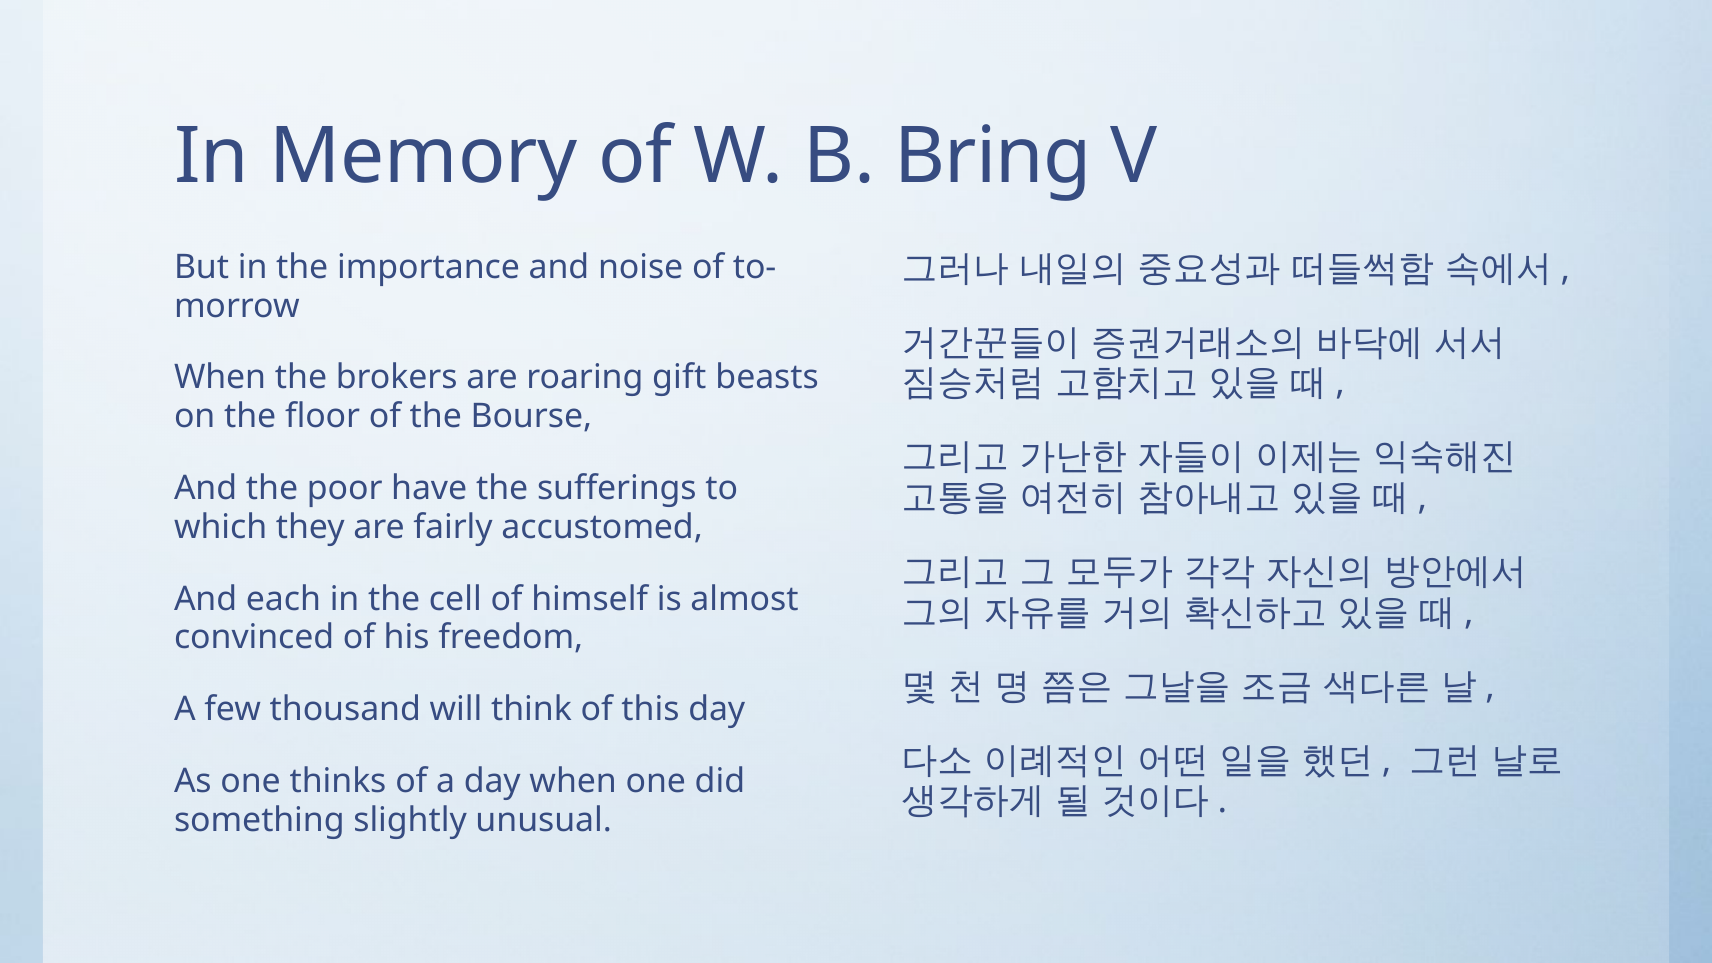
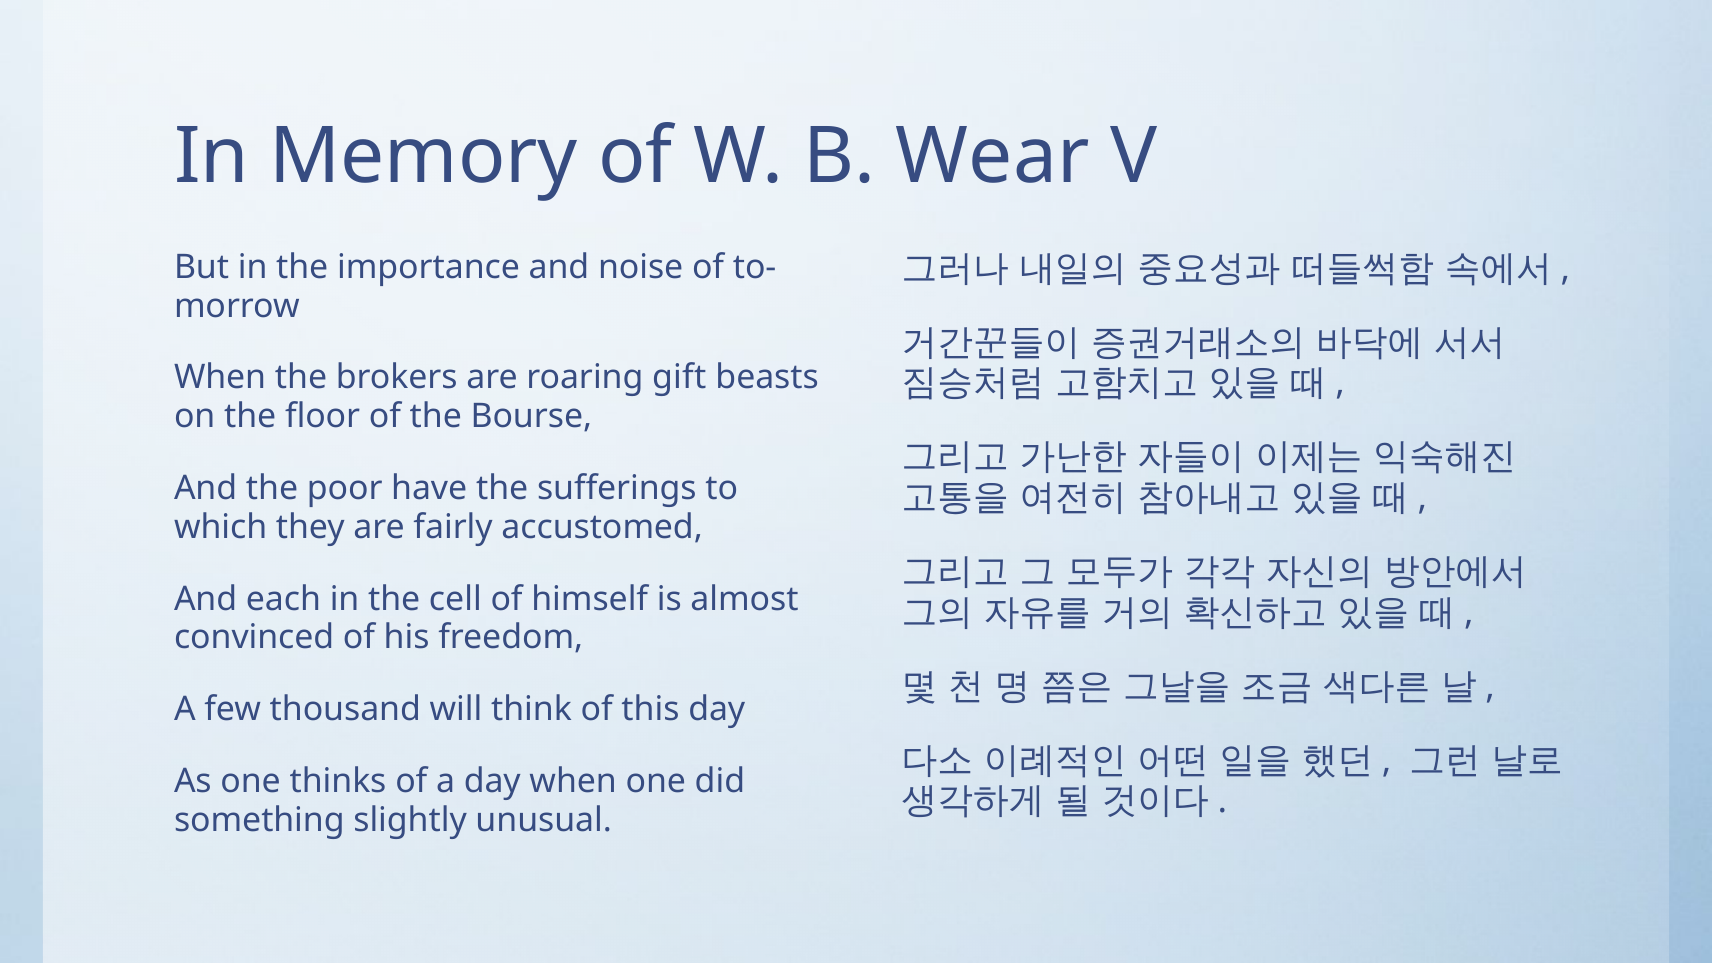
Bring: Bring -> Wear
